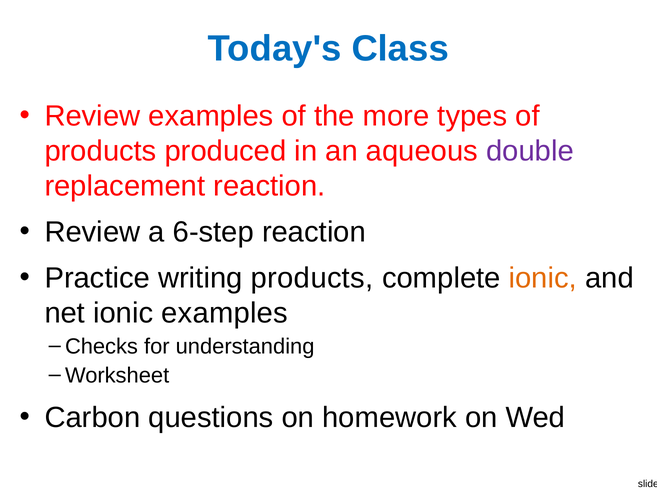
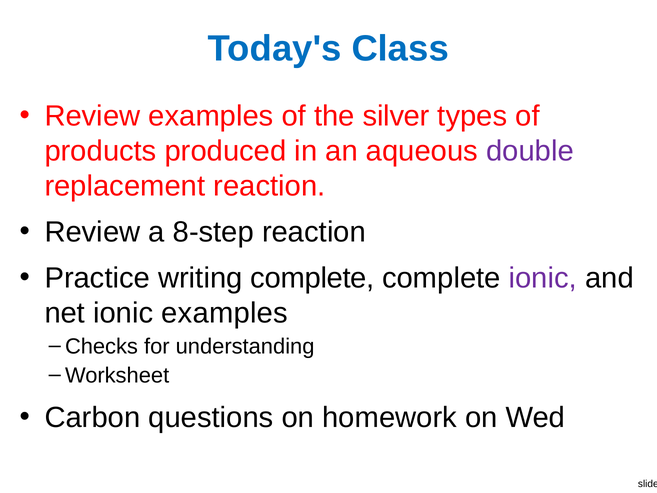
more: more -> silver
6-step: 6-step -> 8-step
writing products: products -> complete
ionic at (543, 278) colour: orange -> purple
